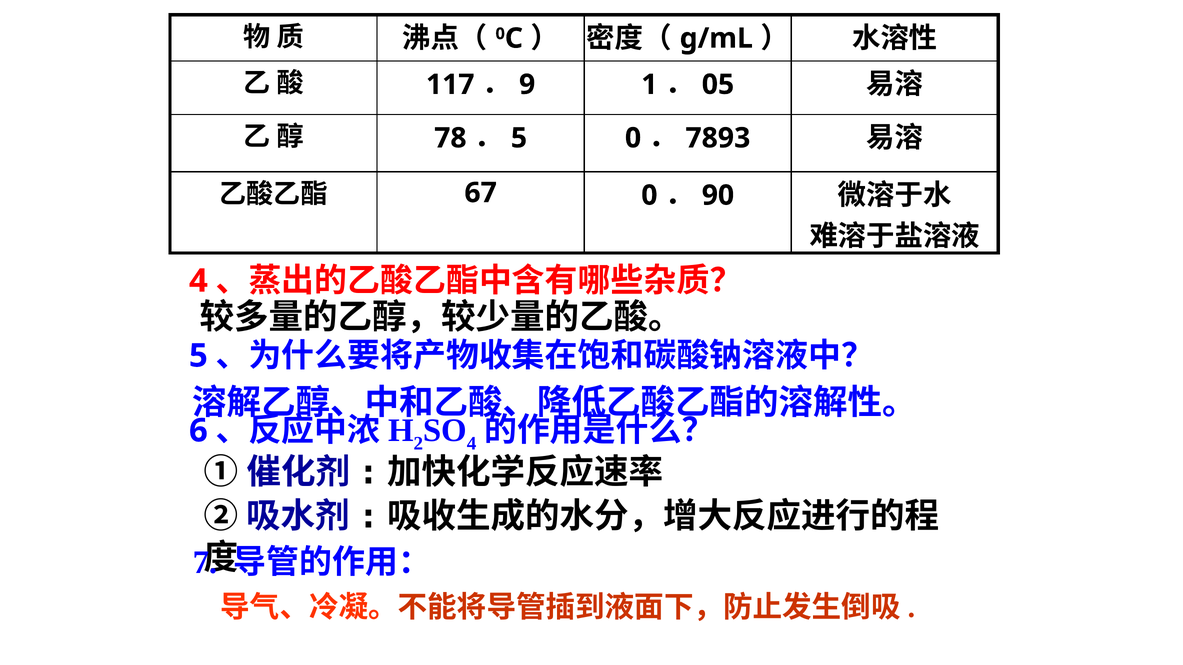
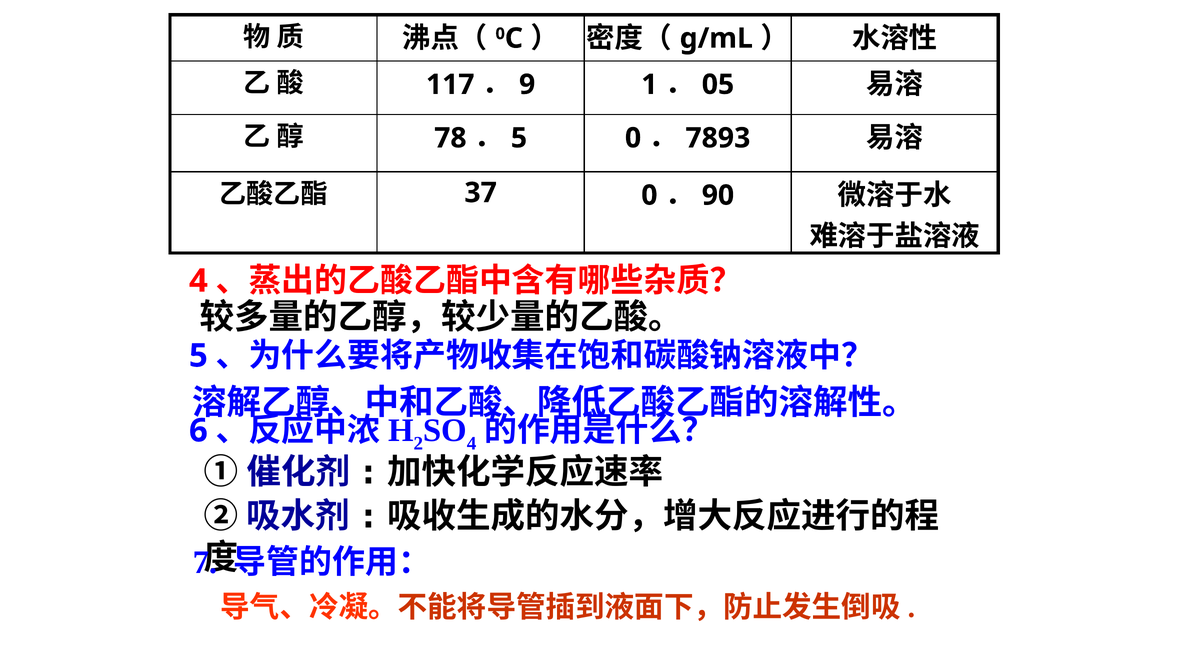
67: 67 -> 37
